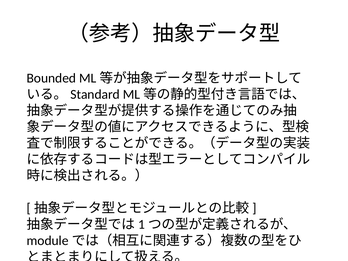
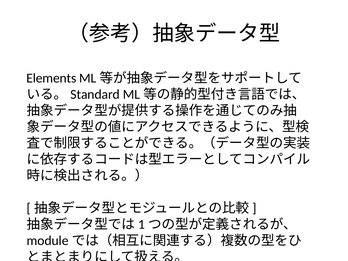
Bounded: Bounded -> Elements
